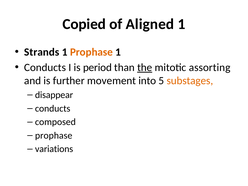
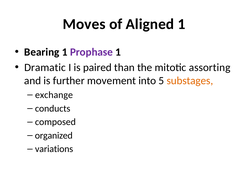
Copied: Copied -> Moves
Strands: Strands -> Bearing
Prophase at (91, 52) colour: orange -> purple
Conducts at (45, 67): Conducts -> Dramatic
period: period -> paired
the underline: present -> none
disappear: disappear -> exchange
prophase at (54, 135): prophase -> organized
